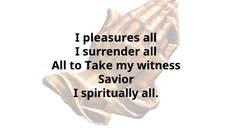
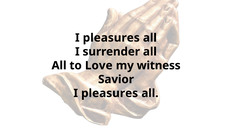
Take: Take -> Love
spiritually at (110, 94): spiritually -> pleasures
